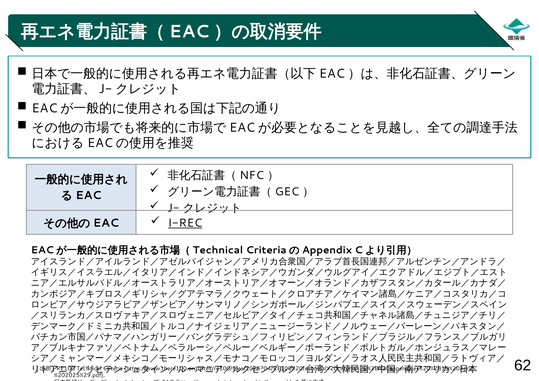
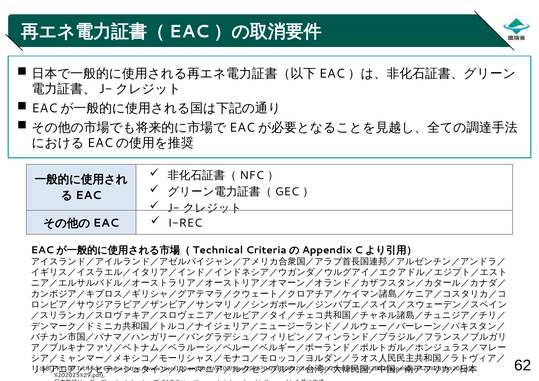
I-REC underline: present -> none
